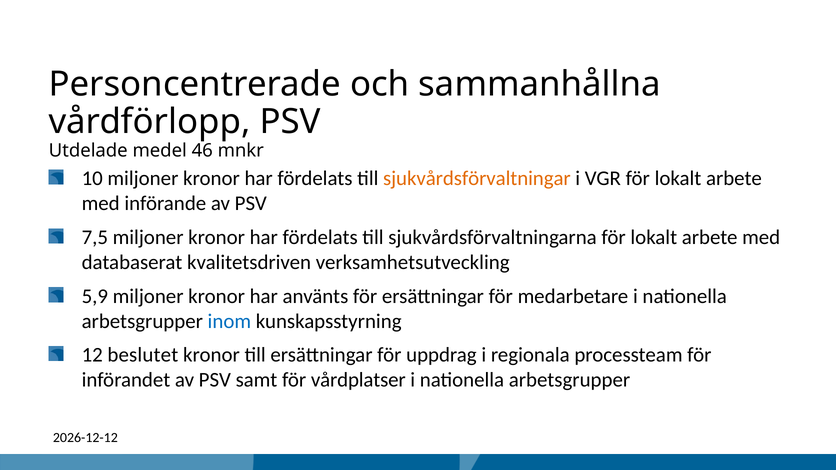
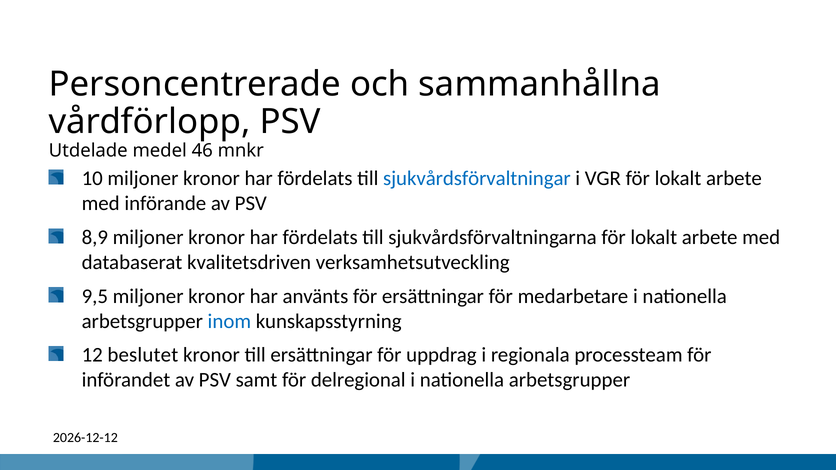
sjukvårdsförvaltningar colour: orange -> blue
7,5: 7,5 -> 8,9
5,9: 5,9 -> 9,5
vårdplatser: vårdplatser -> delregional
